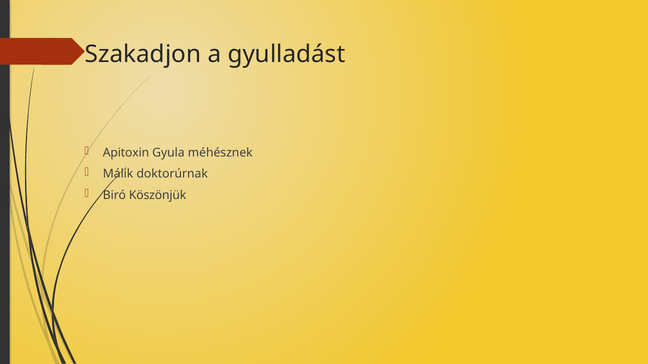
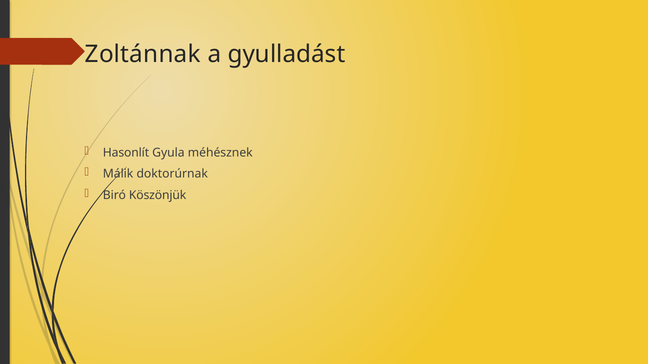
Szakadjon: Szakadjon -> Zoltánnak
Apitoxin: Apitoxin -> Hasonlít
